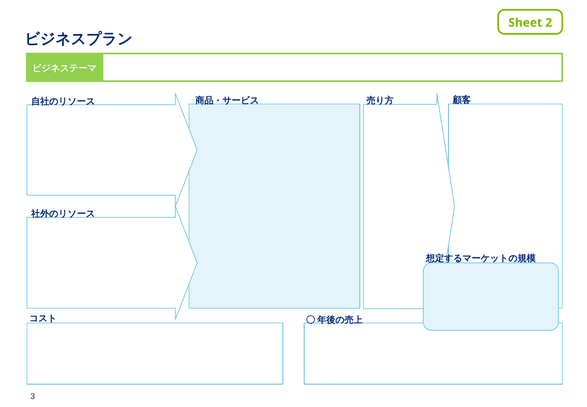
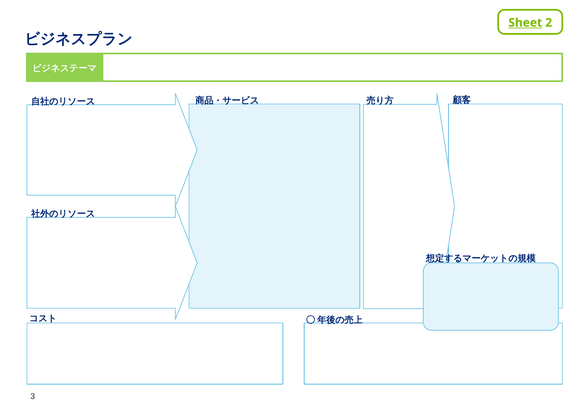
Sheet underline: none -> present
